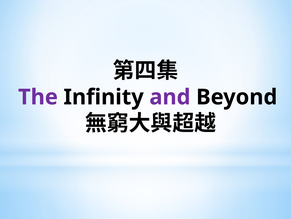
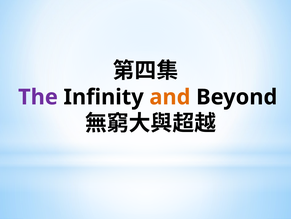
and colour: purple -> orange
